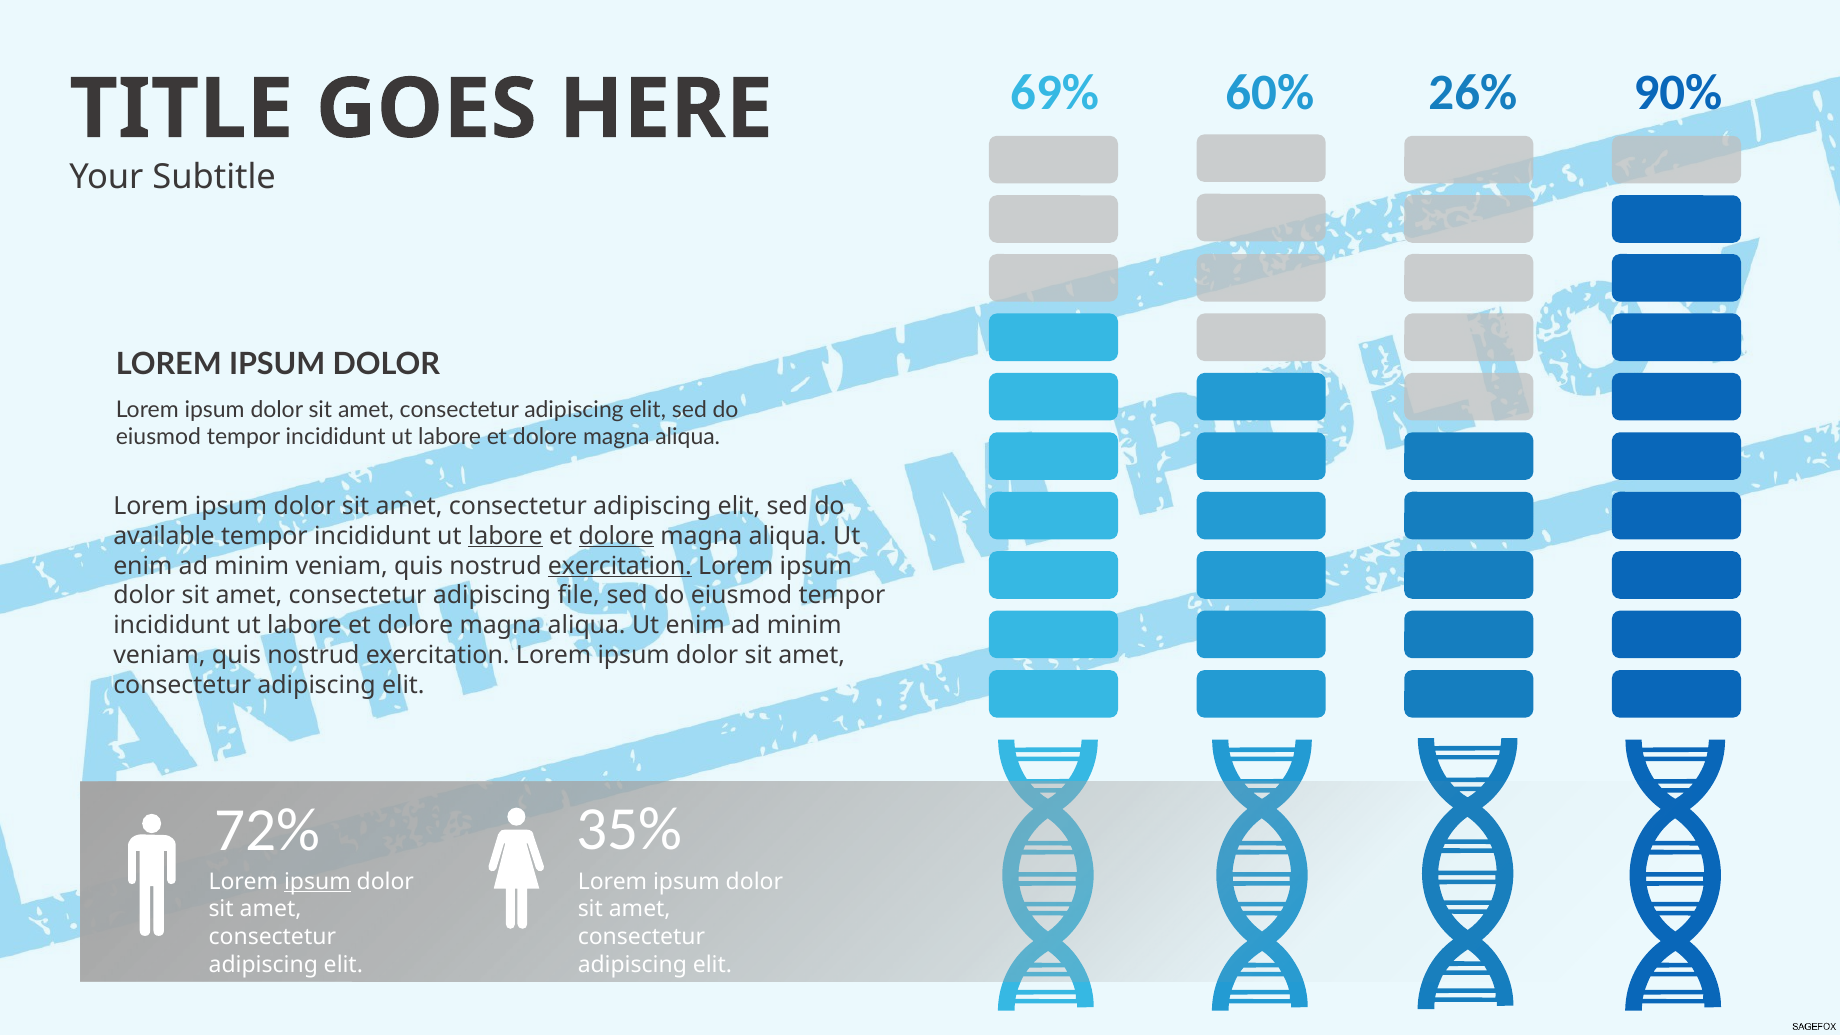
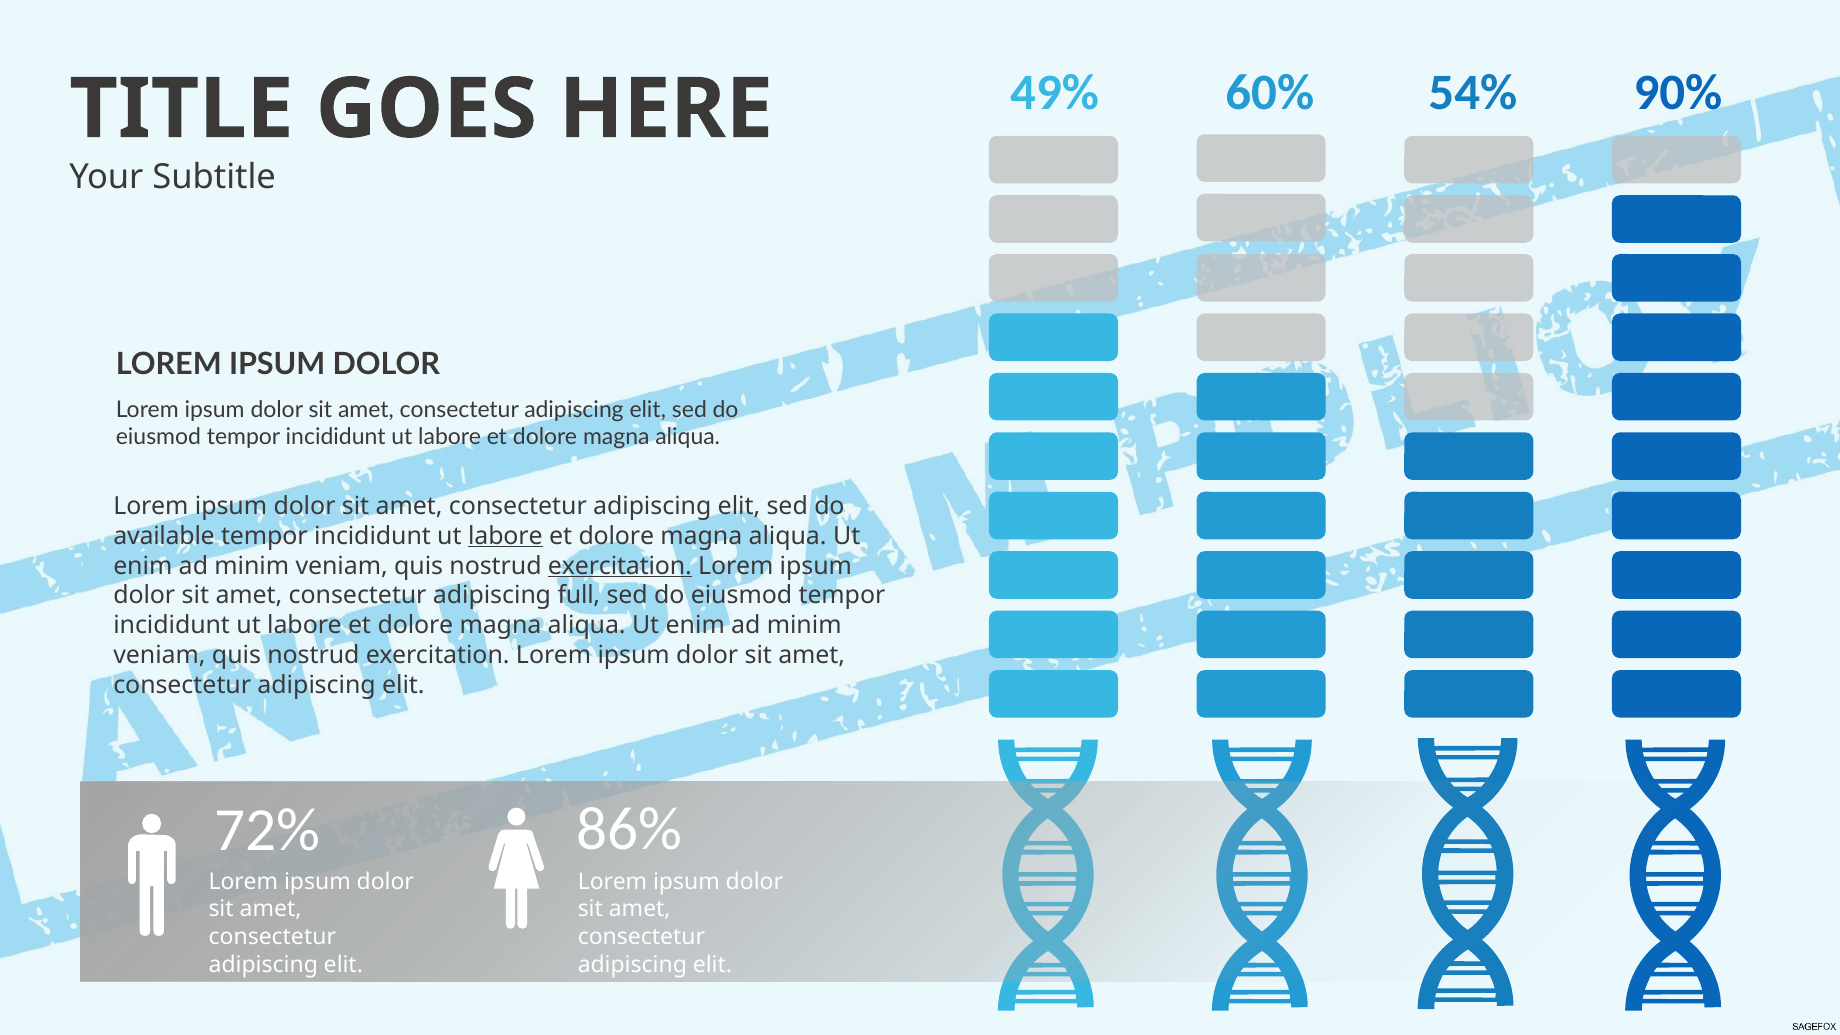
69%: 69% -> 49%
26%: 26% -> 54%
dolore at (616, 536) underline: present -> none
file: file -> full
35%: 35% -> 86%
ipsum at (317, 882) underline: present -> none
